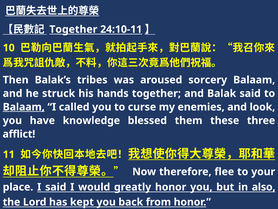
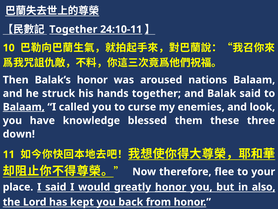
Balak’s tribes: tribes -> honor
sorcery: sorcery -> nations
afflict: afflict -> down
honor at (171, 187) underline: none -> present
